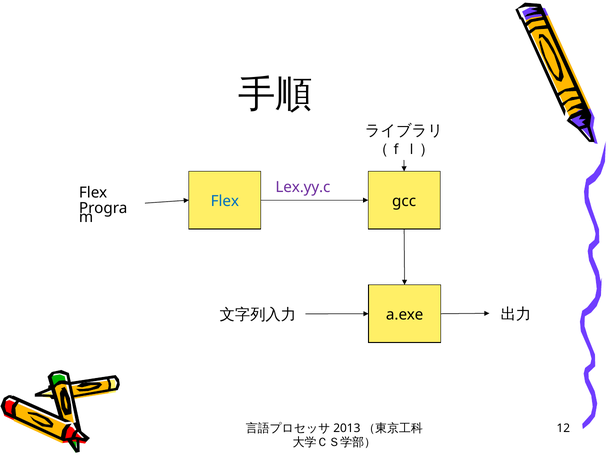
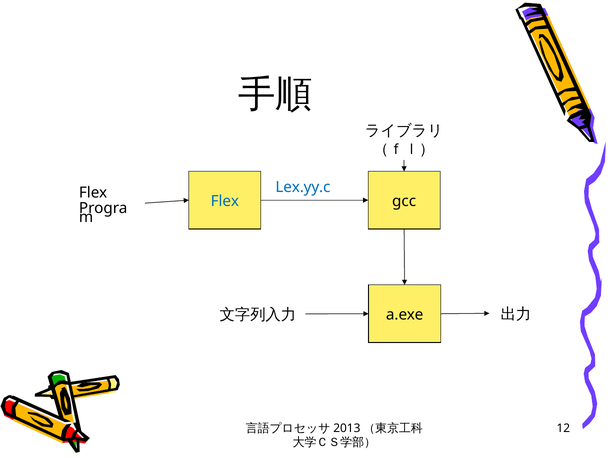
Lex.yy.c colour: purple -> blue
